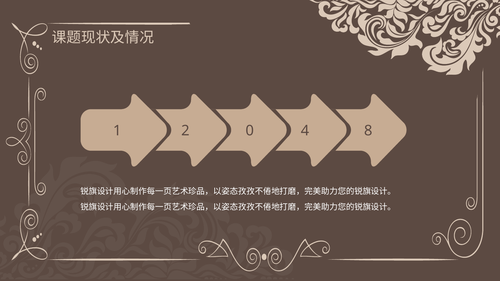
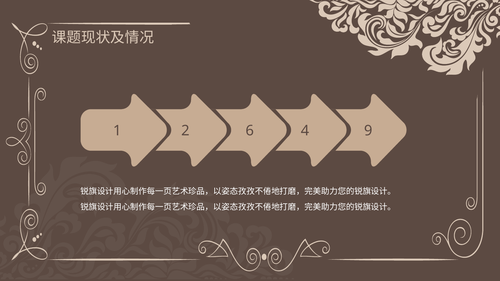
0: 0 -> 6
8: 8 -> 9
